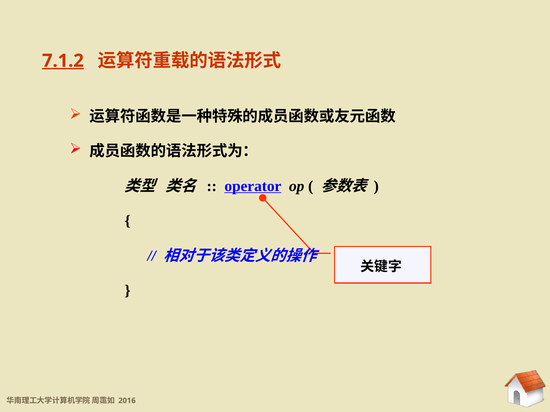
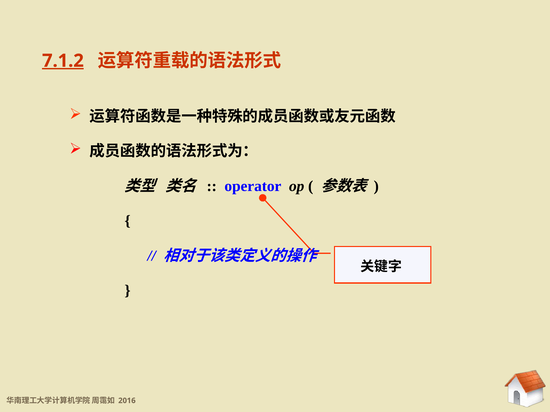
operator underline: present -> none
